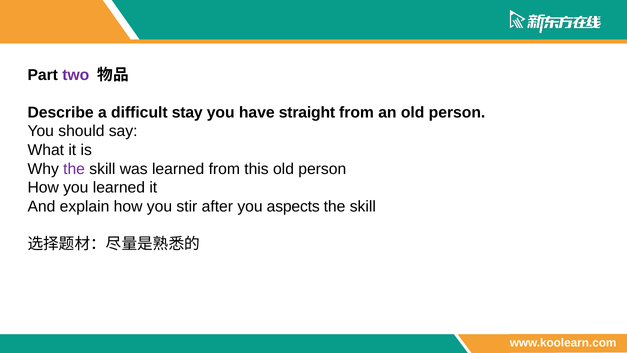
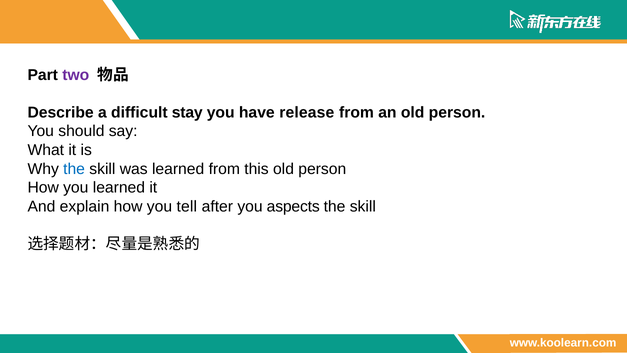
straight: straight -> release
the at (74, 169) colour: purple -> blue
stir: stir -> tell
